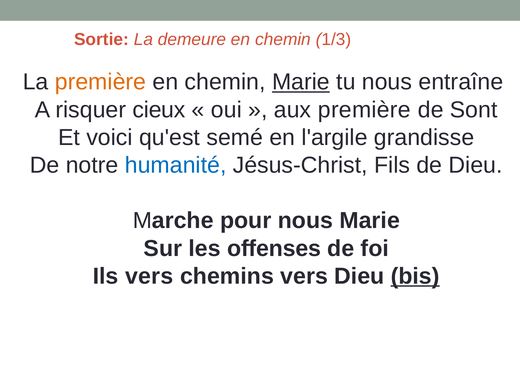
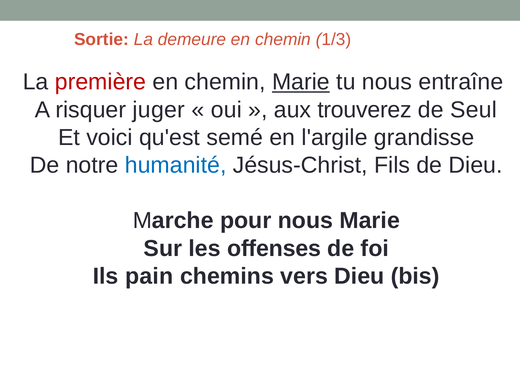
première at (100, 82) colour: orange -> red
cieux: cieux -> juger
aux première: première -> trouverez
Sont: Sont -> Seul
Ils vers: vers -> pain
bis underline: present -> none
